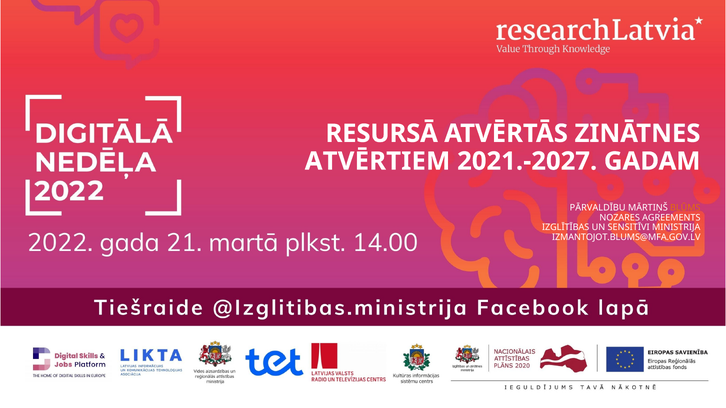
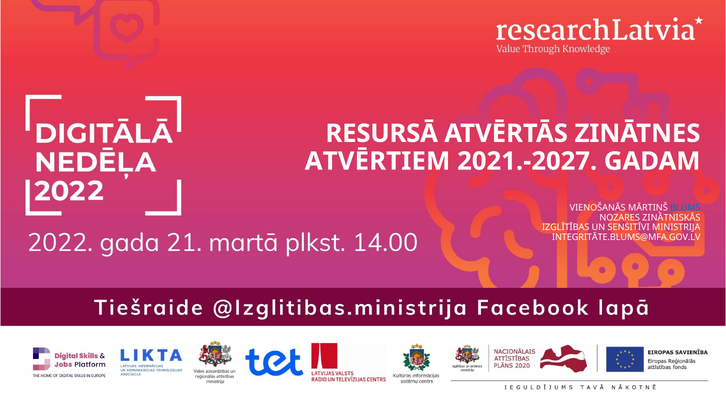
PĀRVALDĪBU: PĀRVALDĪBU -> VIENOŠANĀS
BLŪMS colour: orange -> blue
AGREEMENTS: AGREEMENTS -> ZINĀTNISKĀS
IZMANTOJOT.BLUMS@MFA.GOV.LV: IZMANTOJOT.BLUMS@MFA.GOV.LV -> INTEGRITĀTE.BLUMS@MFA.GOV.LV
